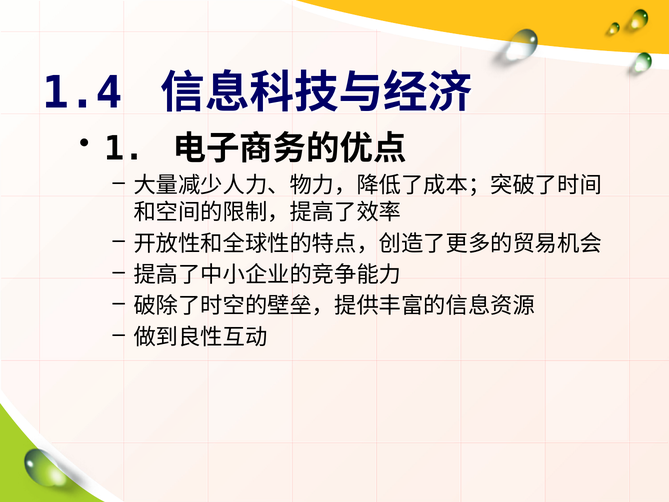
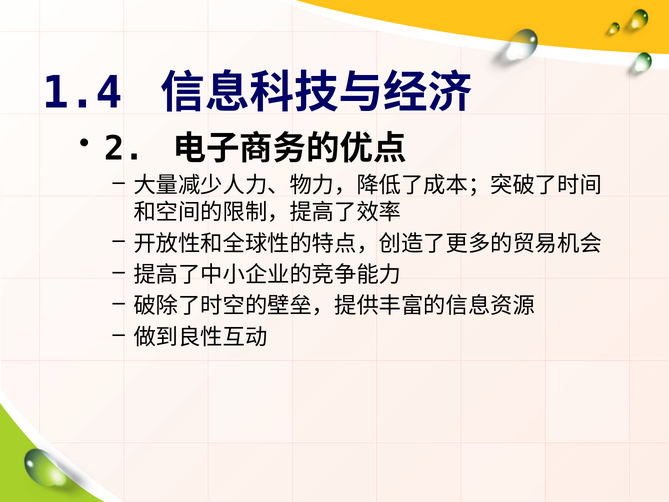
1: 1 -> 2
